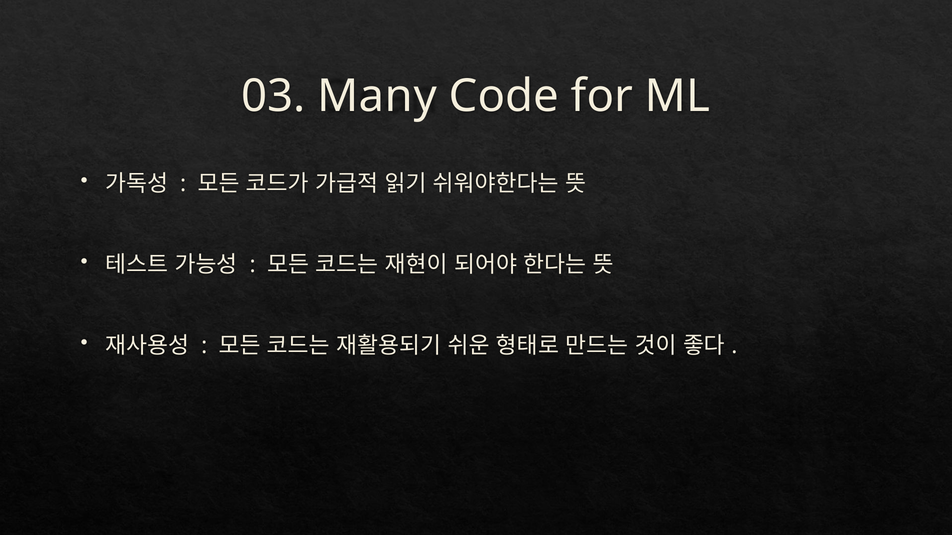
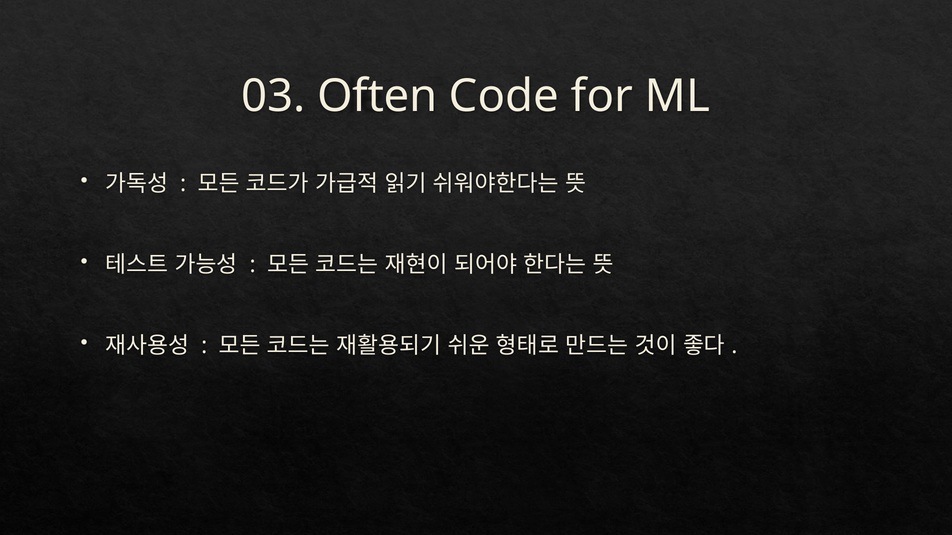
Many: Many -> Often
